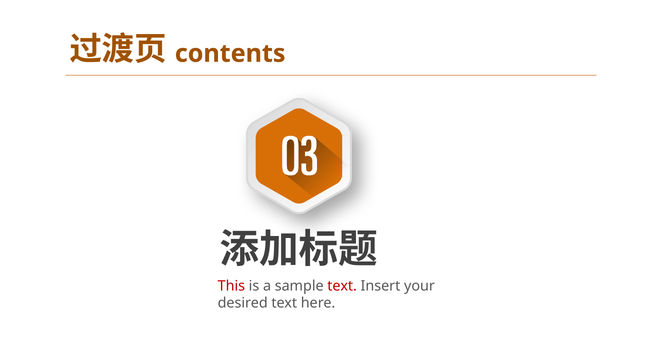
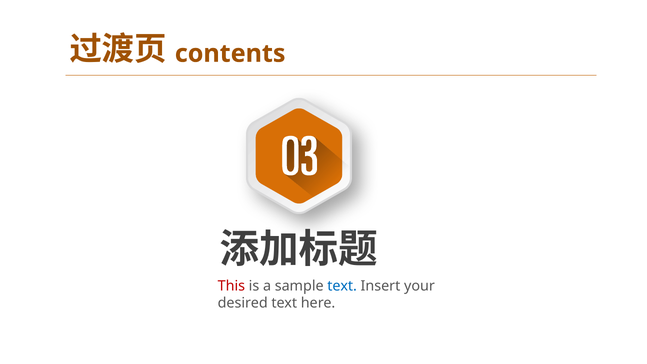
text at (342, 286) colour: red -> blue
